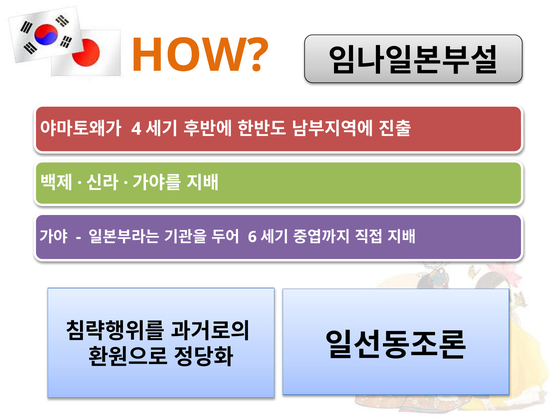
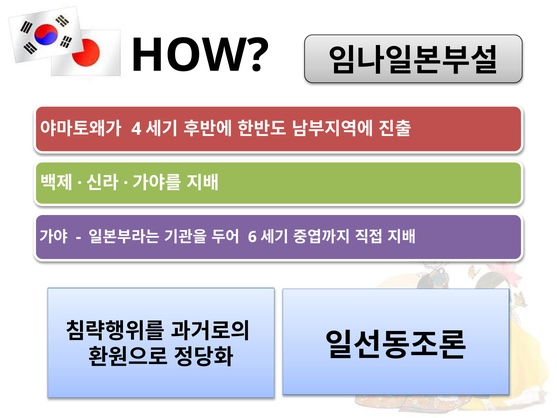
HOW colour: orange -> black
